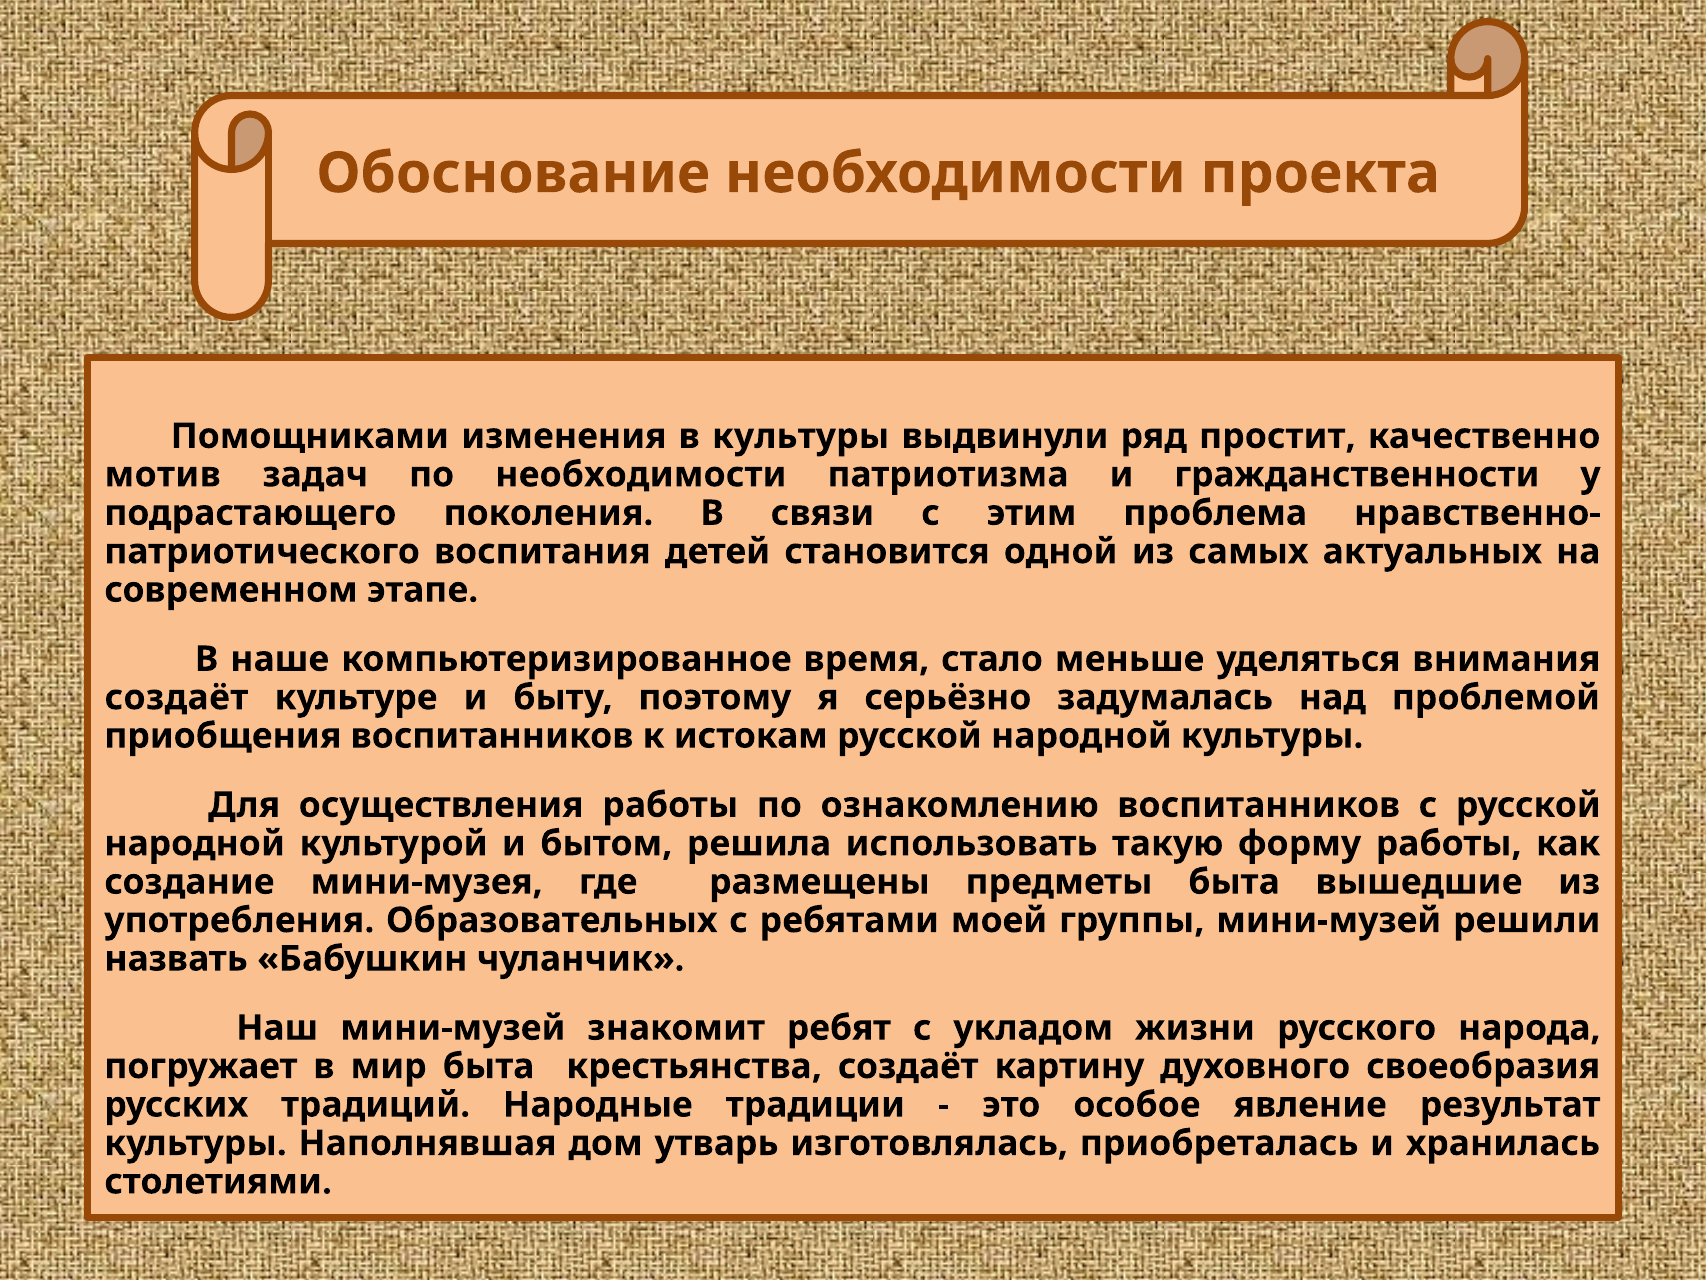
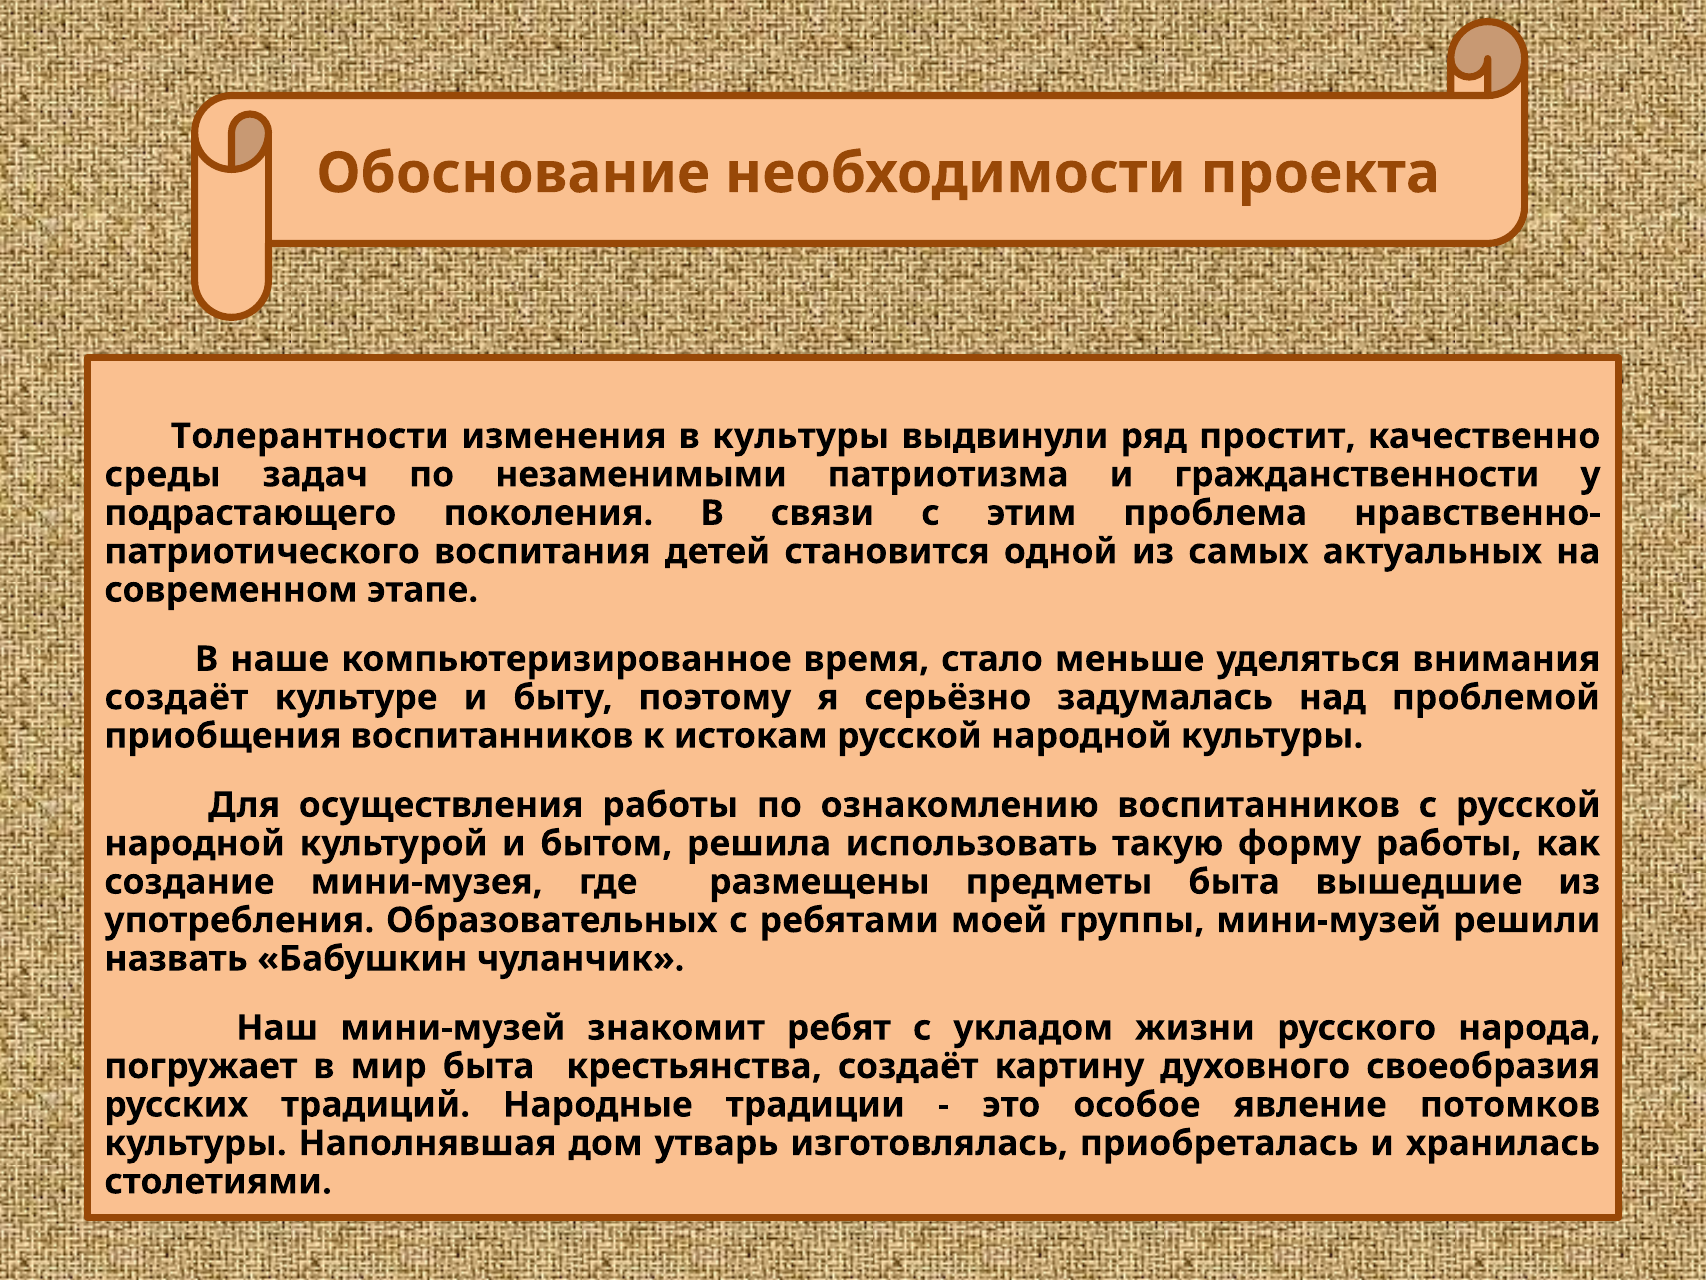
Помощниками: Помощниками -> Толерантности
мотив: мотив -> среды
по необходимости: необходимости -> незаменимыми
результат: результат -> потомков
